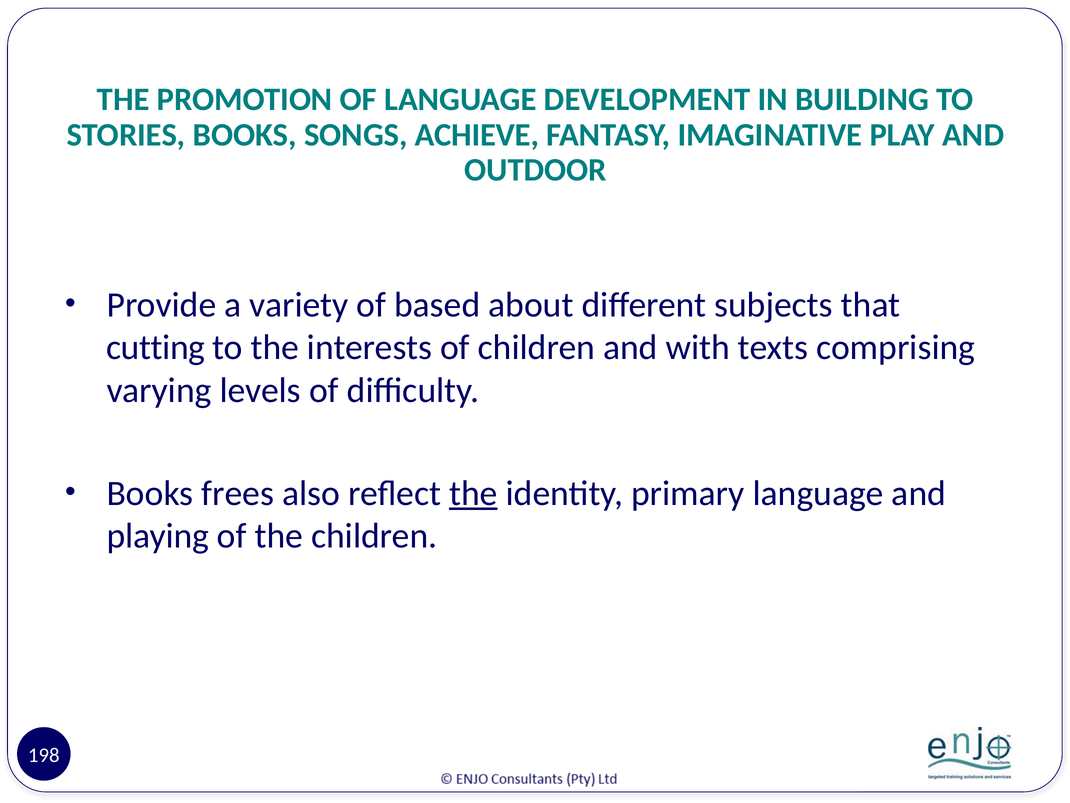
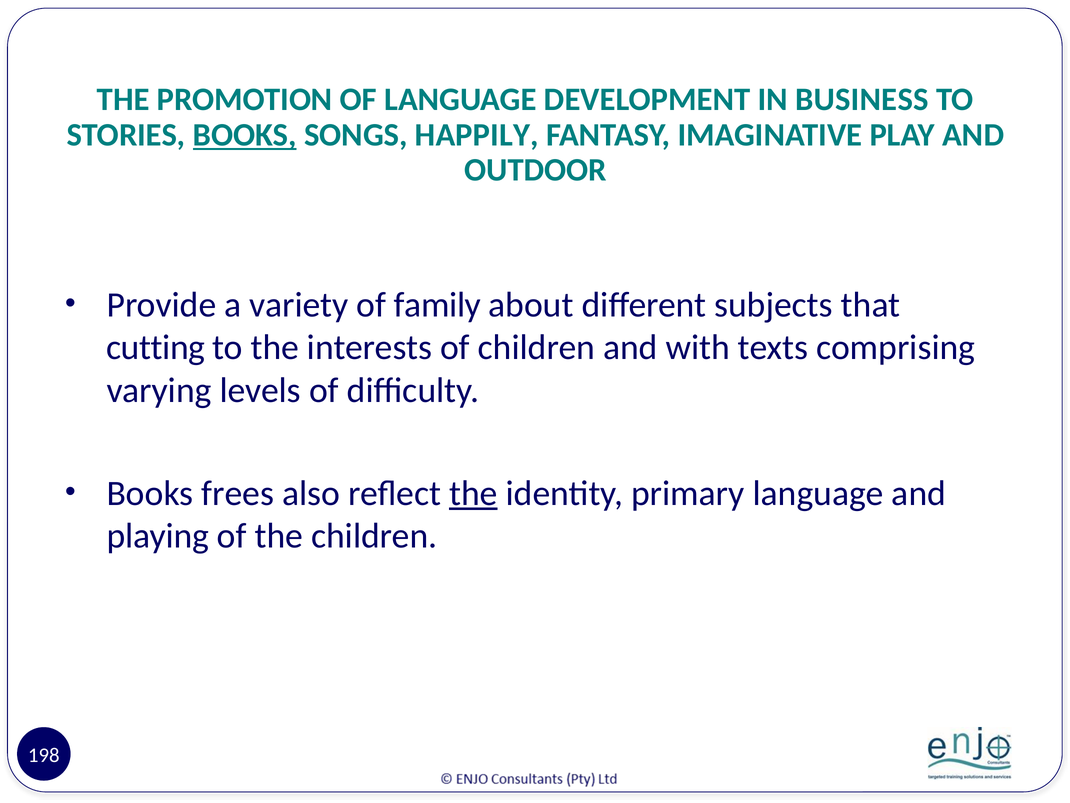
BUILDING: BUILDING -> BUSINESS
BOOKS at (245, 135) underline: none -> present
ACHIEVE: ACHIEVE -> HAPPILY
based: based -> family
